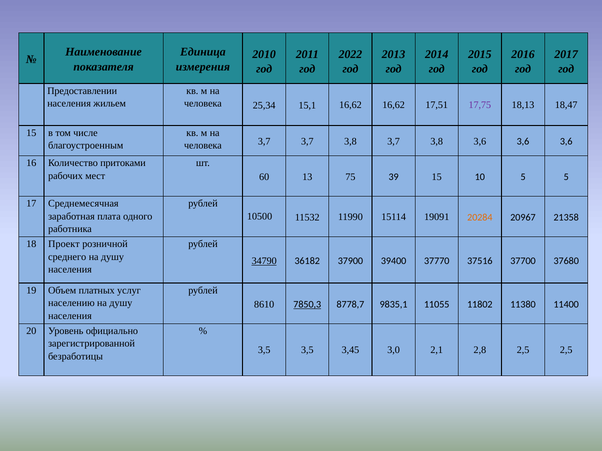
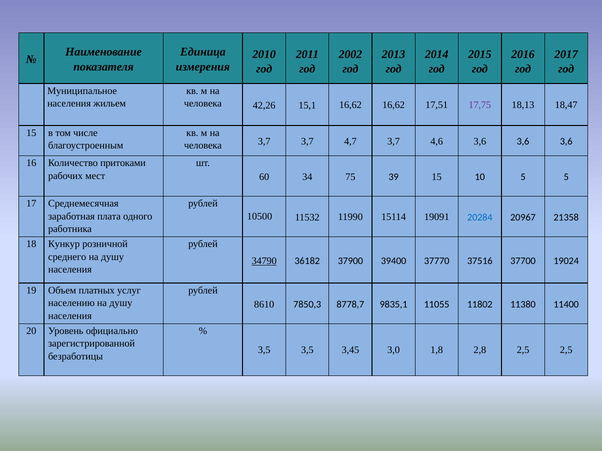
2022: 2022 -> 2002
Предоставлении: Предоставлении -> Муниципальное
25,34: 25,34 -> 42,26
3,7 3,7 3,8: 3,8 -> 4,7
3,8 at (437, 142): 3,8 -> 4,6
13: 13 -> 34
20284 colour: orange -> blue
Проект: Проект -> Кункур
37680: 37680 -> 19024
7850,3 underline: present -> none
2,1: 2,1 -> 1,8
